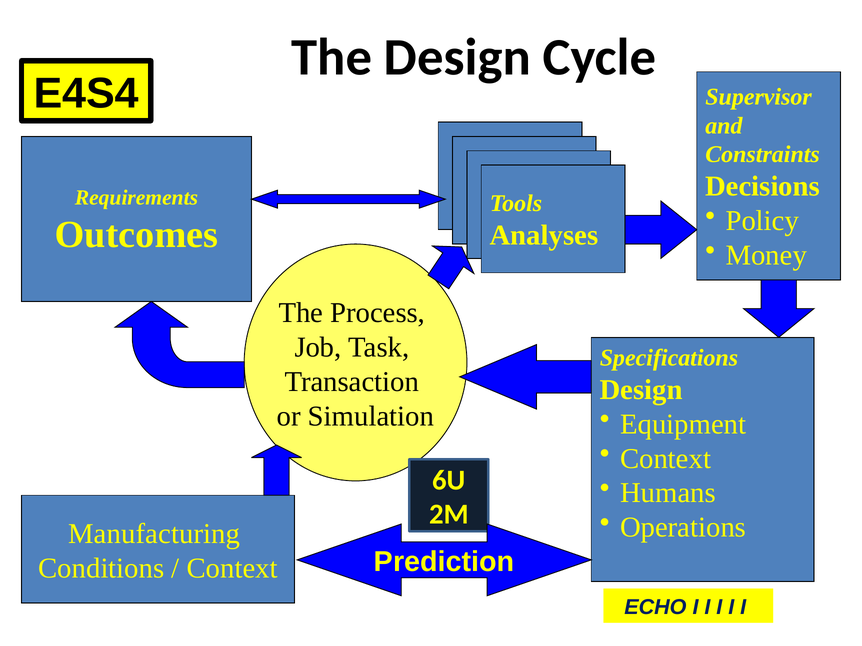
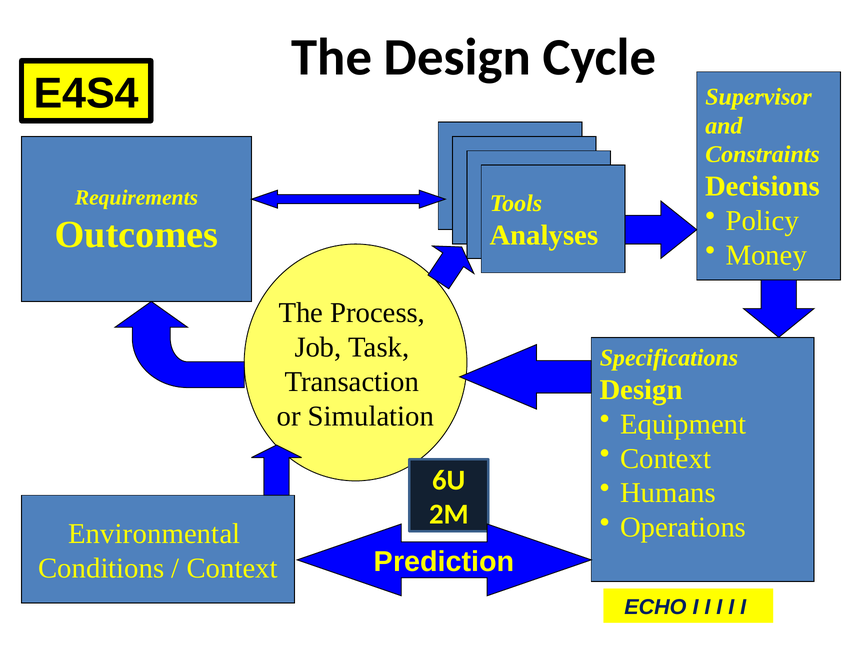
Manufacturing: Manufacturing -> Environmental
